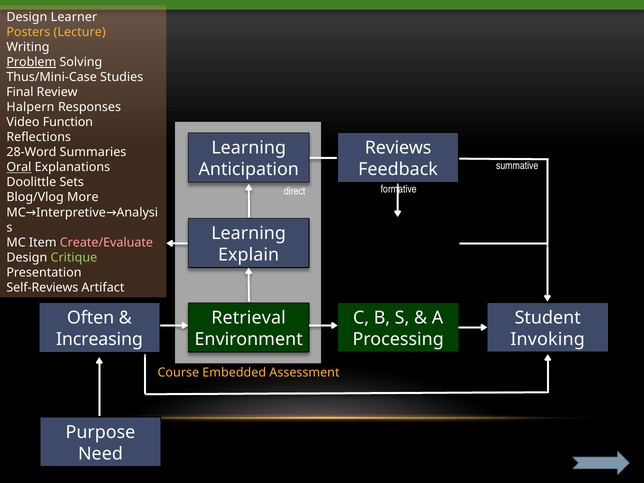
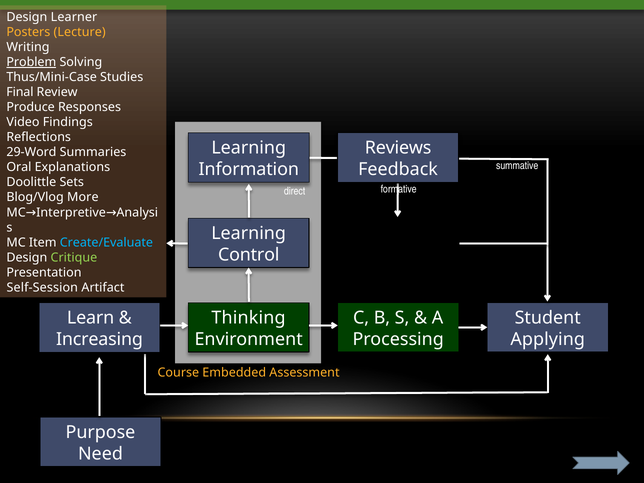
Halpern: Halpern -> Produce
Function: Function -> Findings
28-Word: 28-Word -> 29-Word
Oral underline: present -> none
Anticipation: Anticipation -> Information
Create/Evaluate colour: pink -> light blue
Explain: Explain -> Control
Self-Reviews: Self-Reviews -> Self-Session
Retrieval: Retrieval -> Thinking
Often: Often -> Learn
Invoking: Invoking -> Applying
